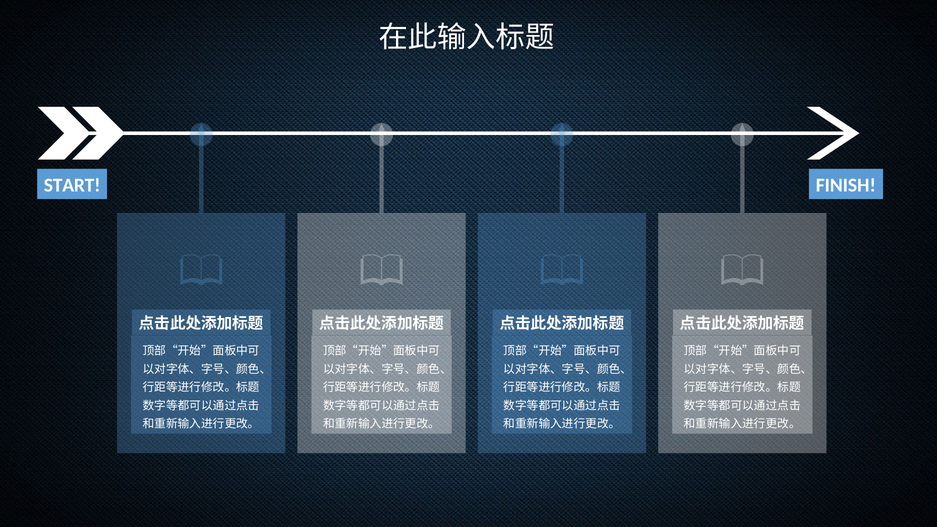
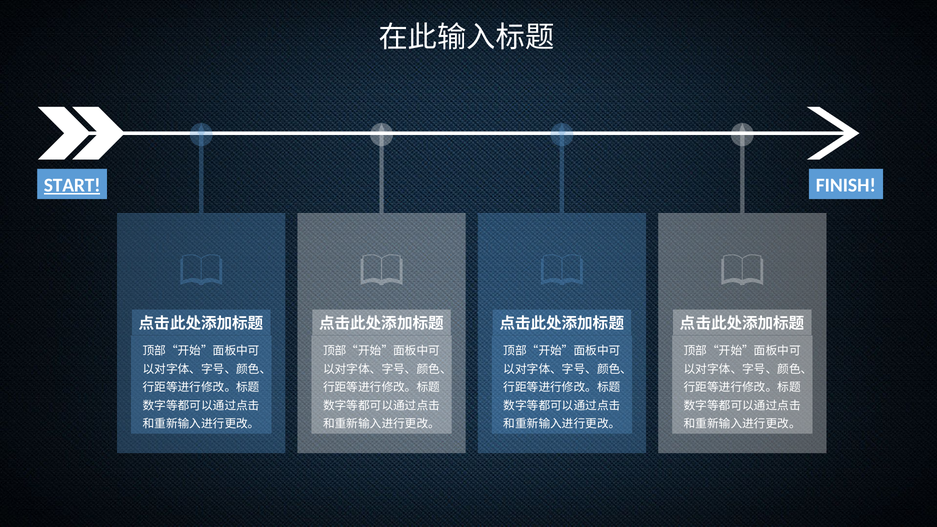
START underline: none -> present
